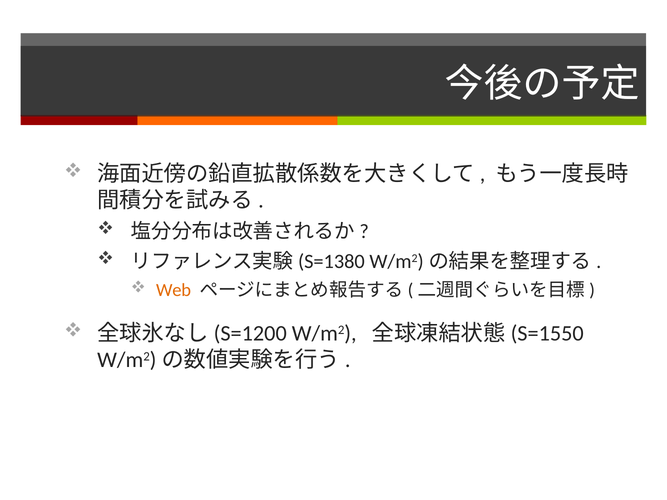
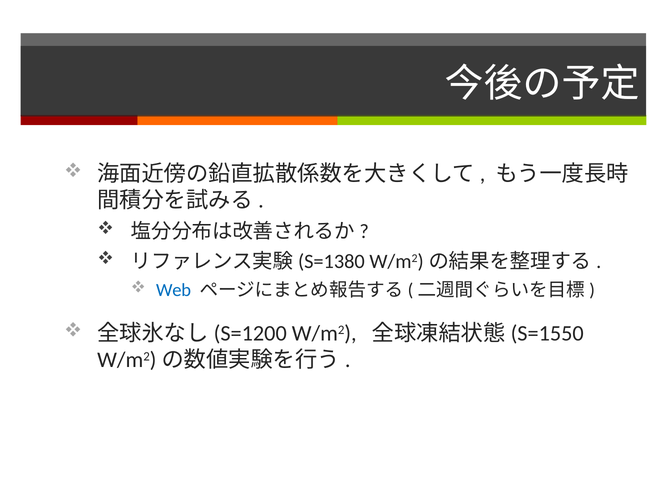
Web colour: orange -> blue
